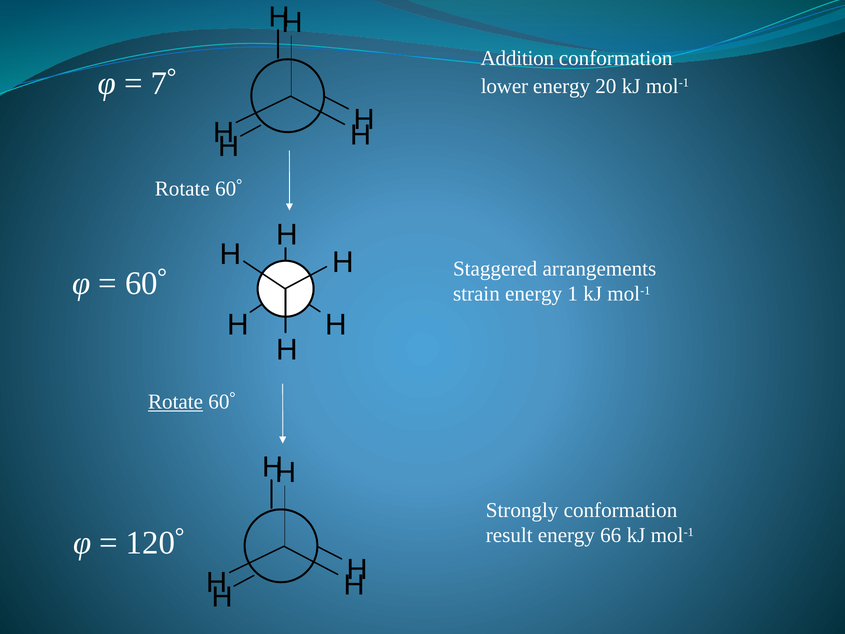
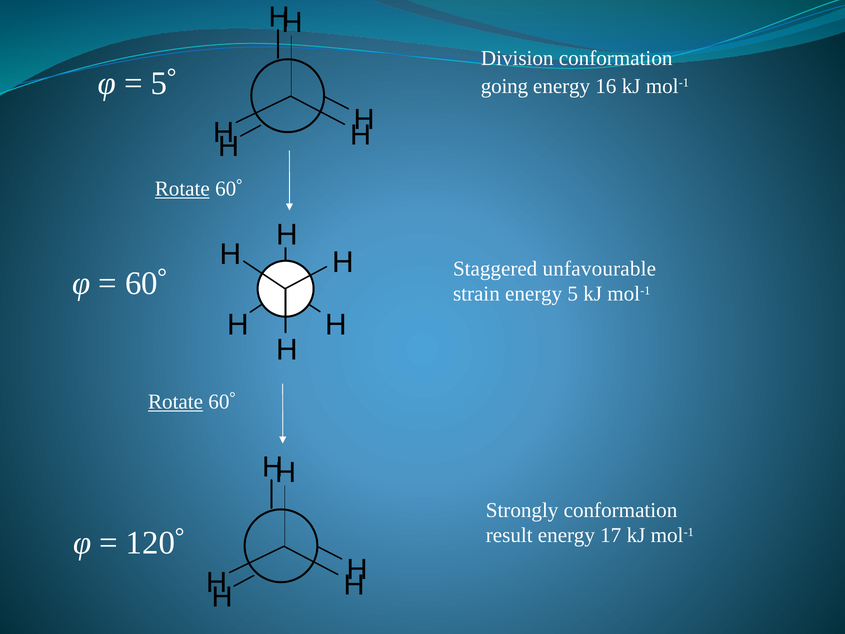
Addition: Addition -> Division
7 at (159, 84): 7 -> 5
lower: lower -> going
20: 20 -> 16
Rotate at (182, 189) underline: none -> present
arrangements: arrangements -> unfavourable
energy 1: 1 -> 5
66: 66 -> 17
